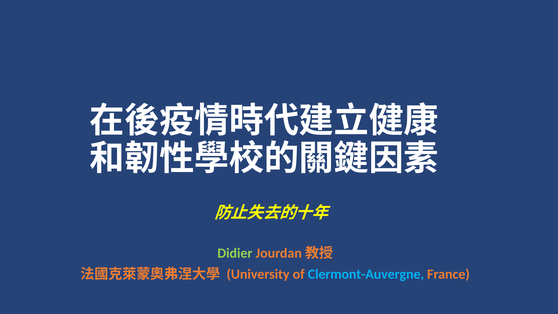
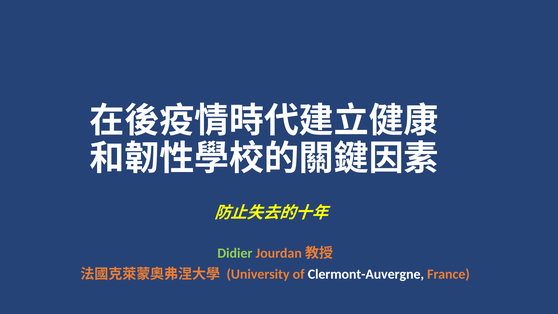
Clermont-Auvergne colour: light blue -> white
